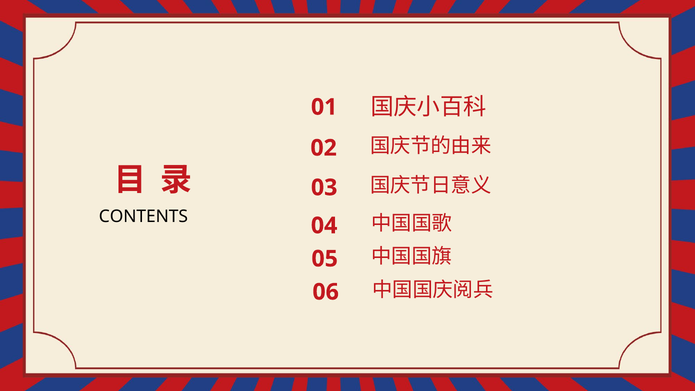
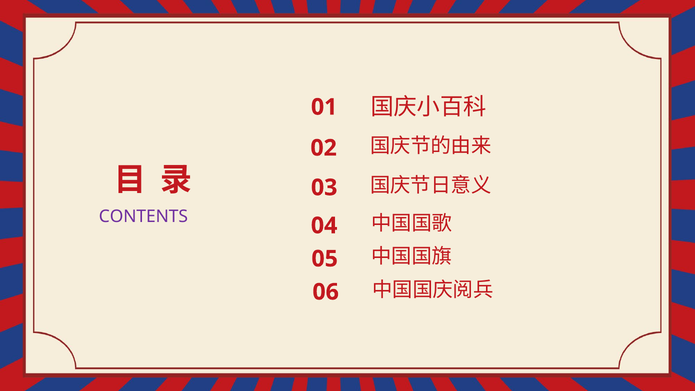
CONTENTS colour: black -> purple
